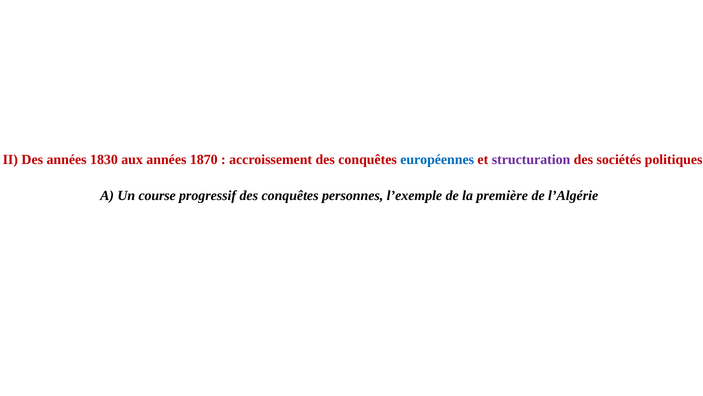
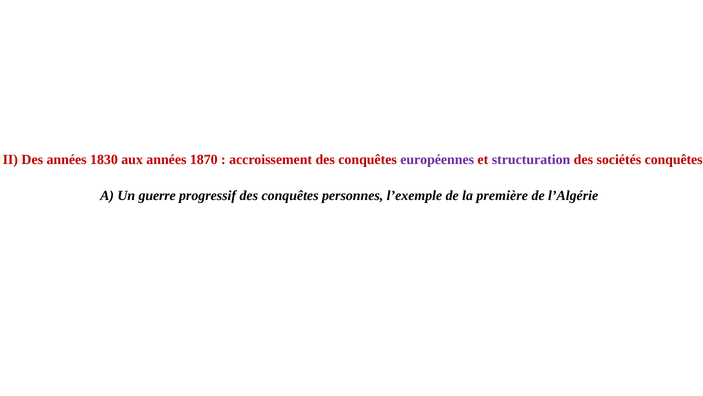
européennes colour: blue -> purple
sociétés politiques: politiques -> conquêtes
course: course -> guerre
